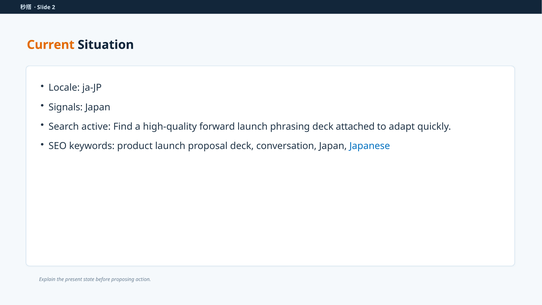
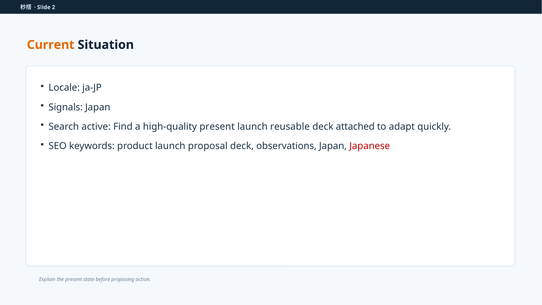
high-quality forward: forward -> present
phrasing: phrasing -> reusable
conversation: conversation -> observations
Japanese colour: blue -> red
